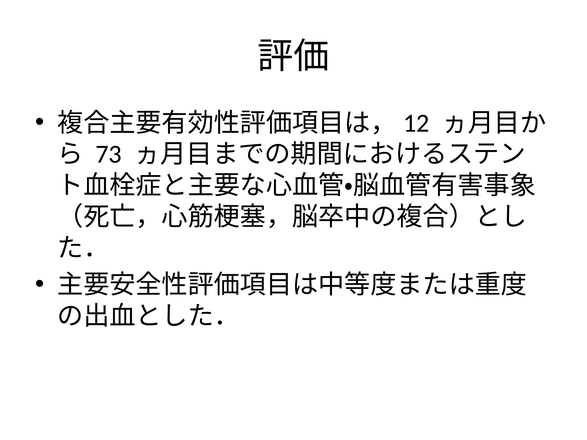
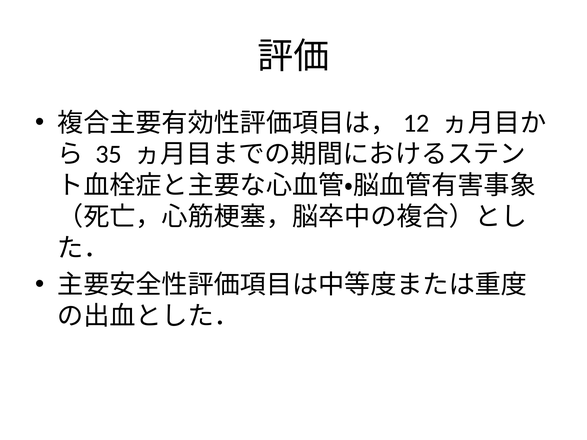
73: 73 -> 35
